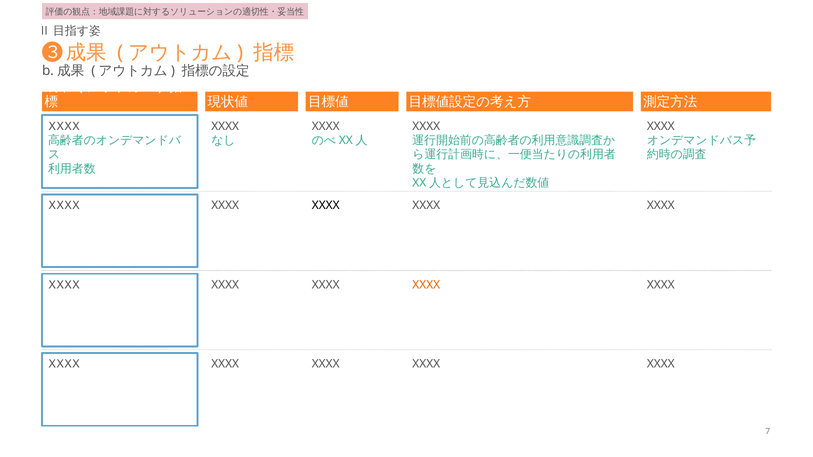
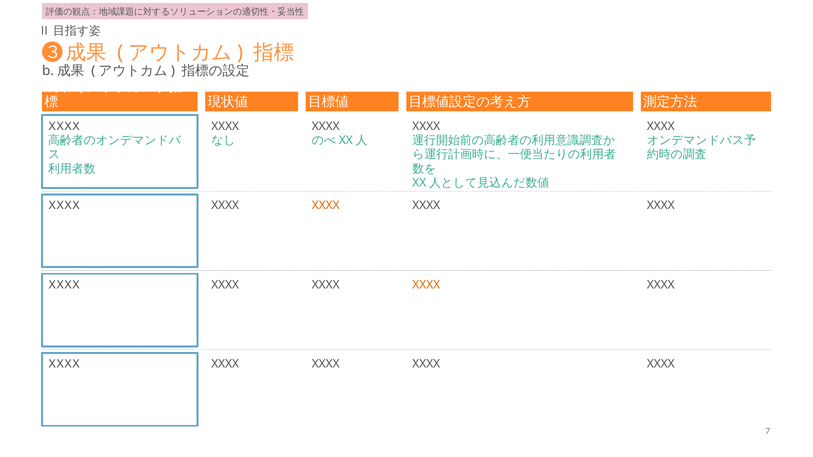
XXXX at (326, 206) colour: black -> orange
